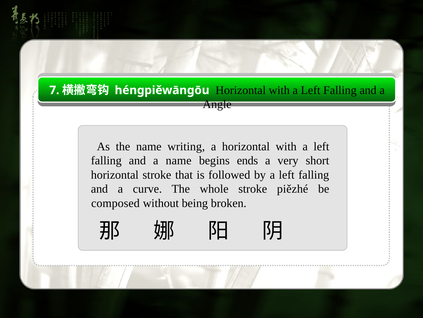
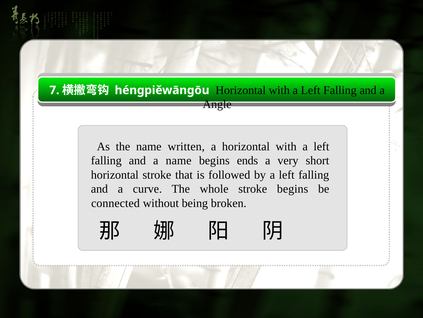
writing: writing -> written
stroke piězhé: piězhé -> begins
composed: composed -> connected
